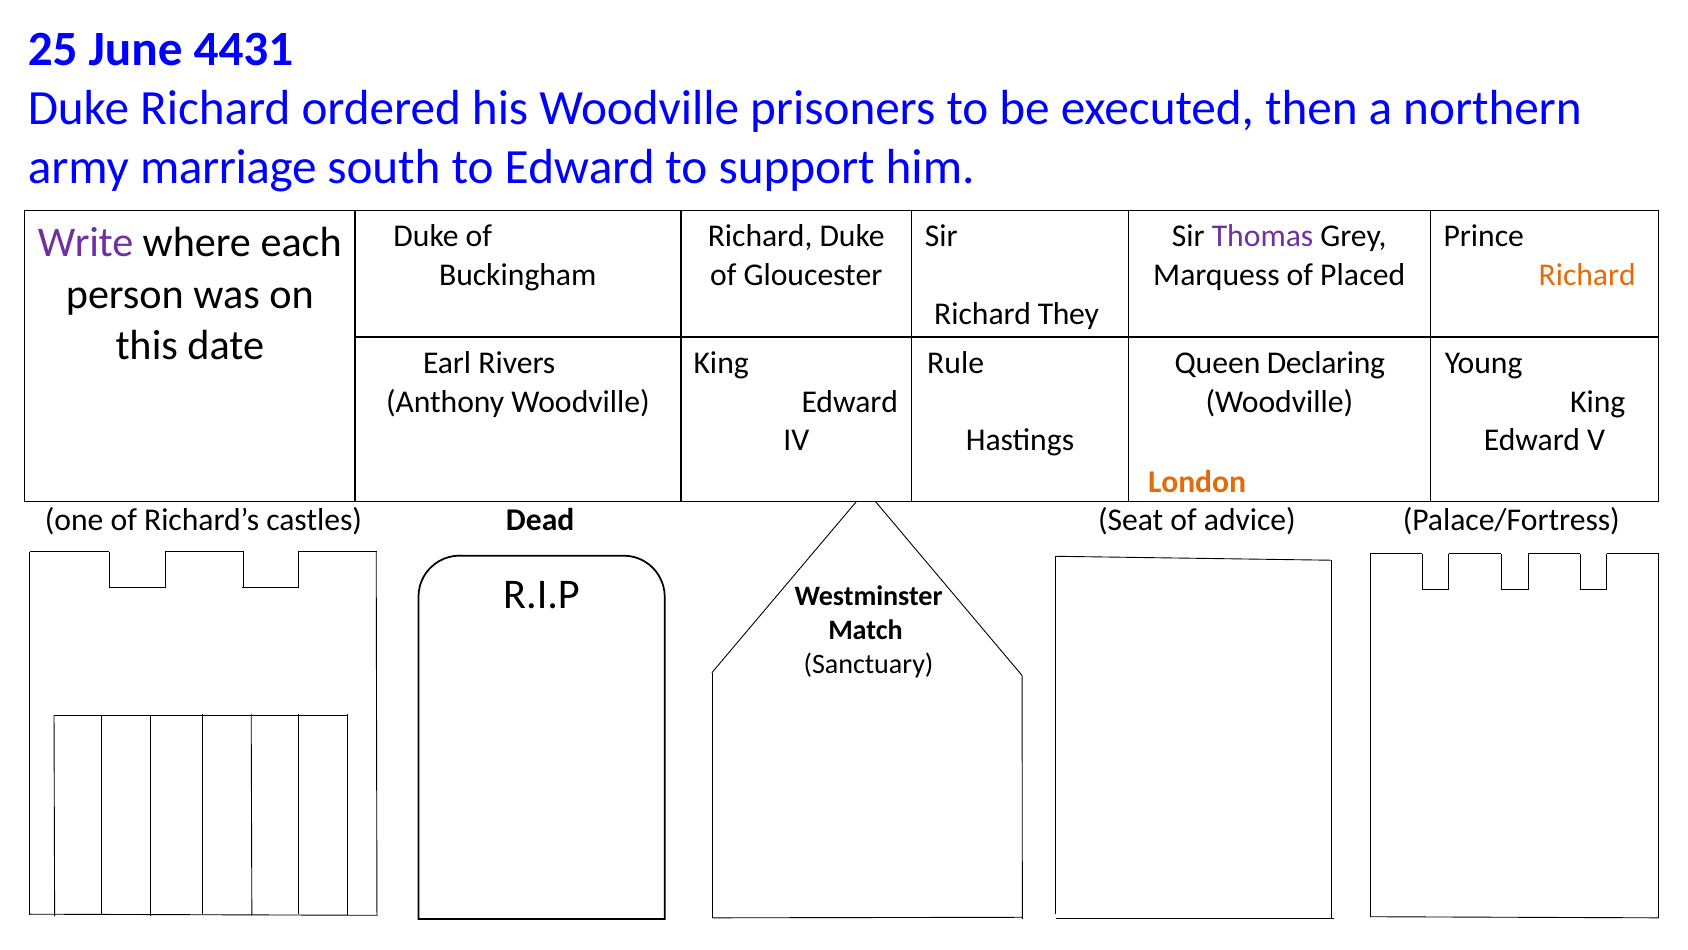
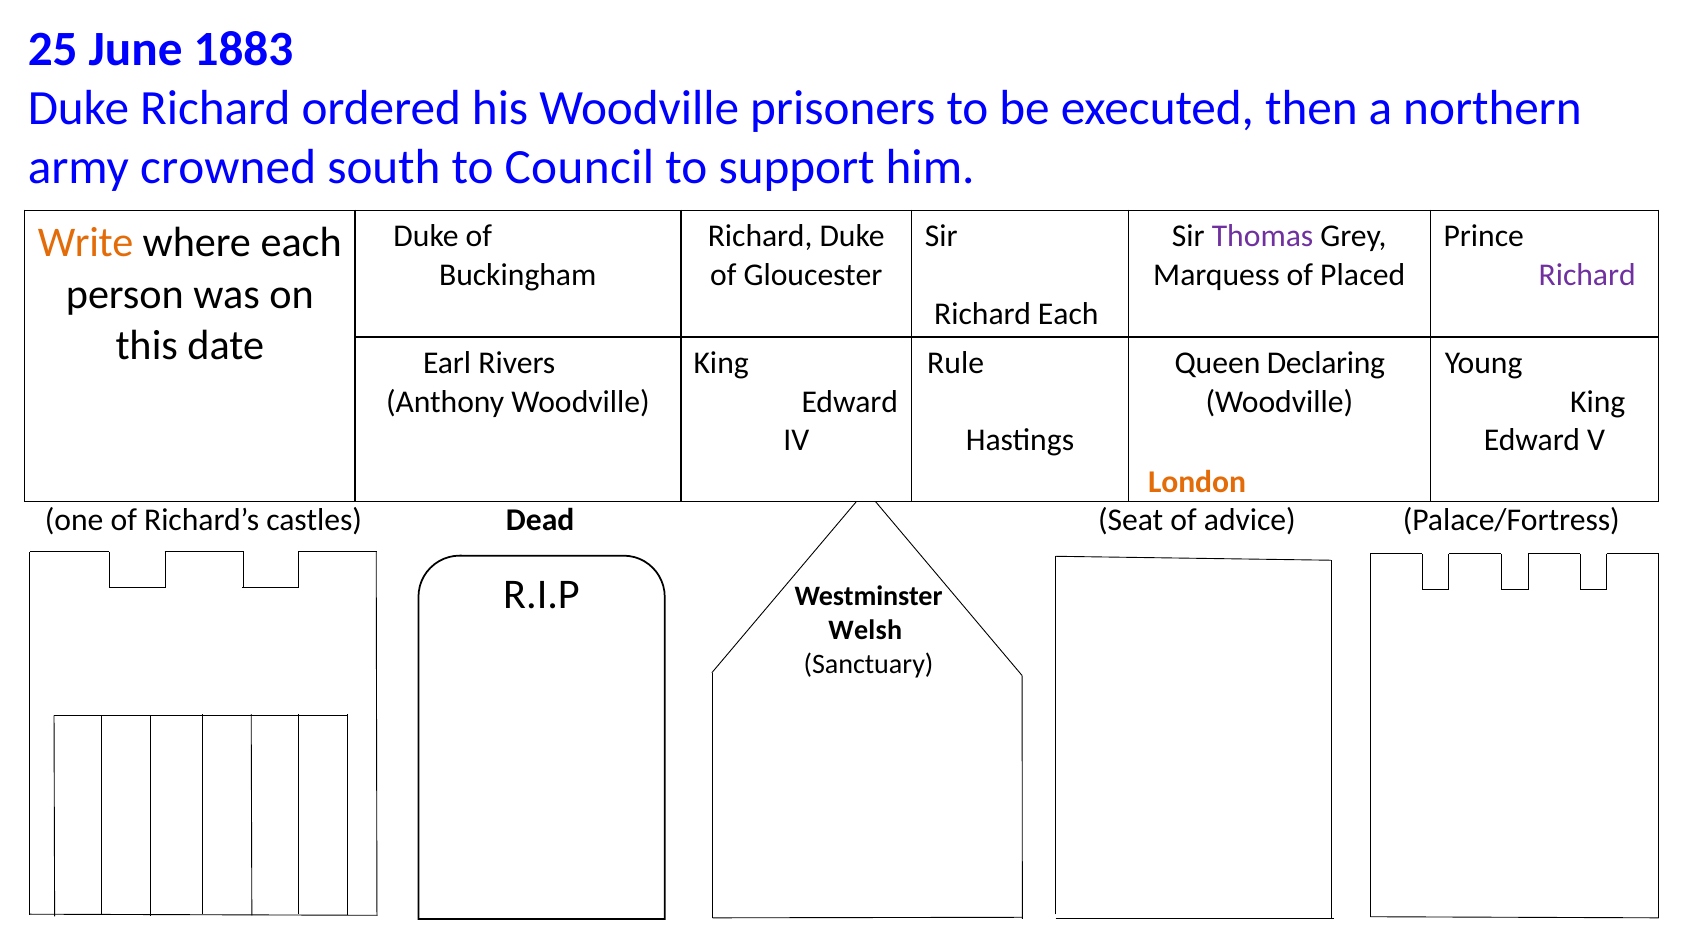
4431: 4431 -> 1883
marriage: marriage -> crowned
to Edward: Edward -> Council
Write colour: purple -> orange
Richard at (1587, 275) colour: orange -> purple
Richard They: They -> Each
Match: Match -> Welsh
